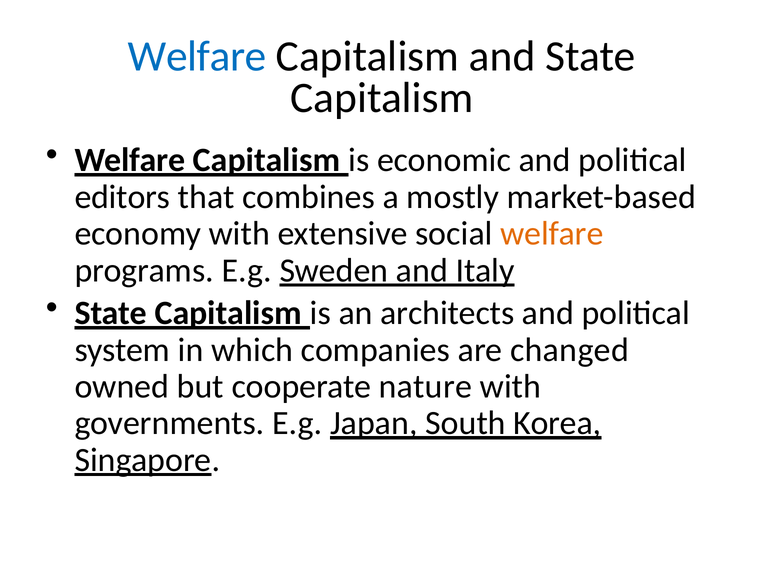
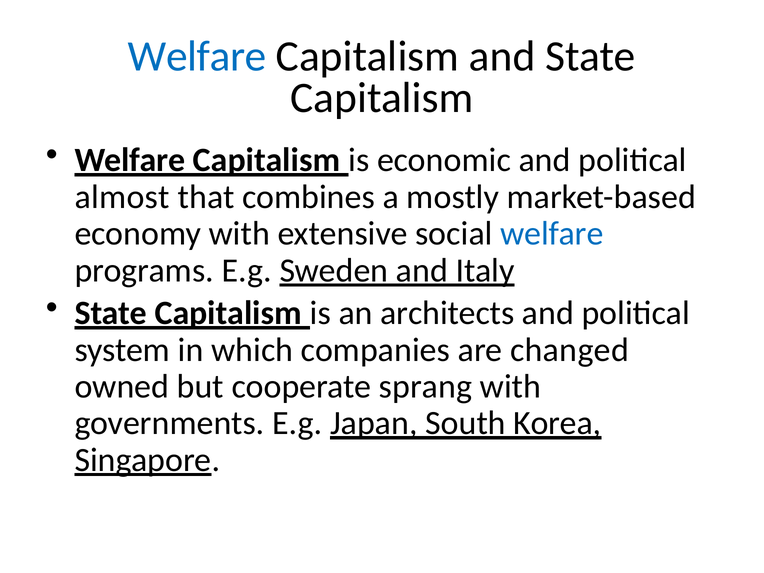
editors: editors -> almost
welfare at (552, 234) colour: orange -> blue
nature: nature -> sprang
